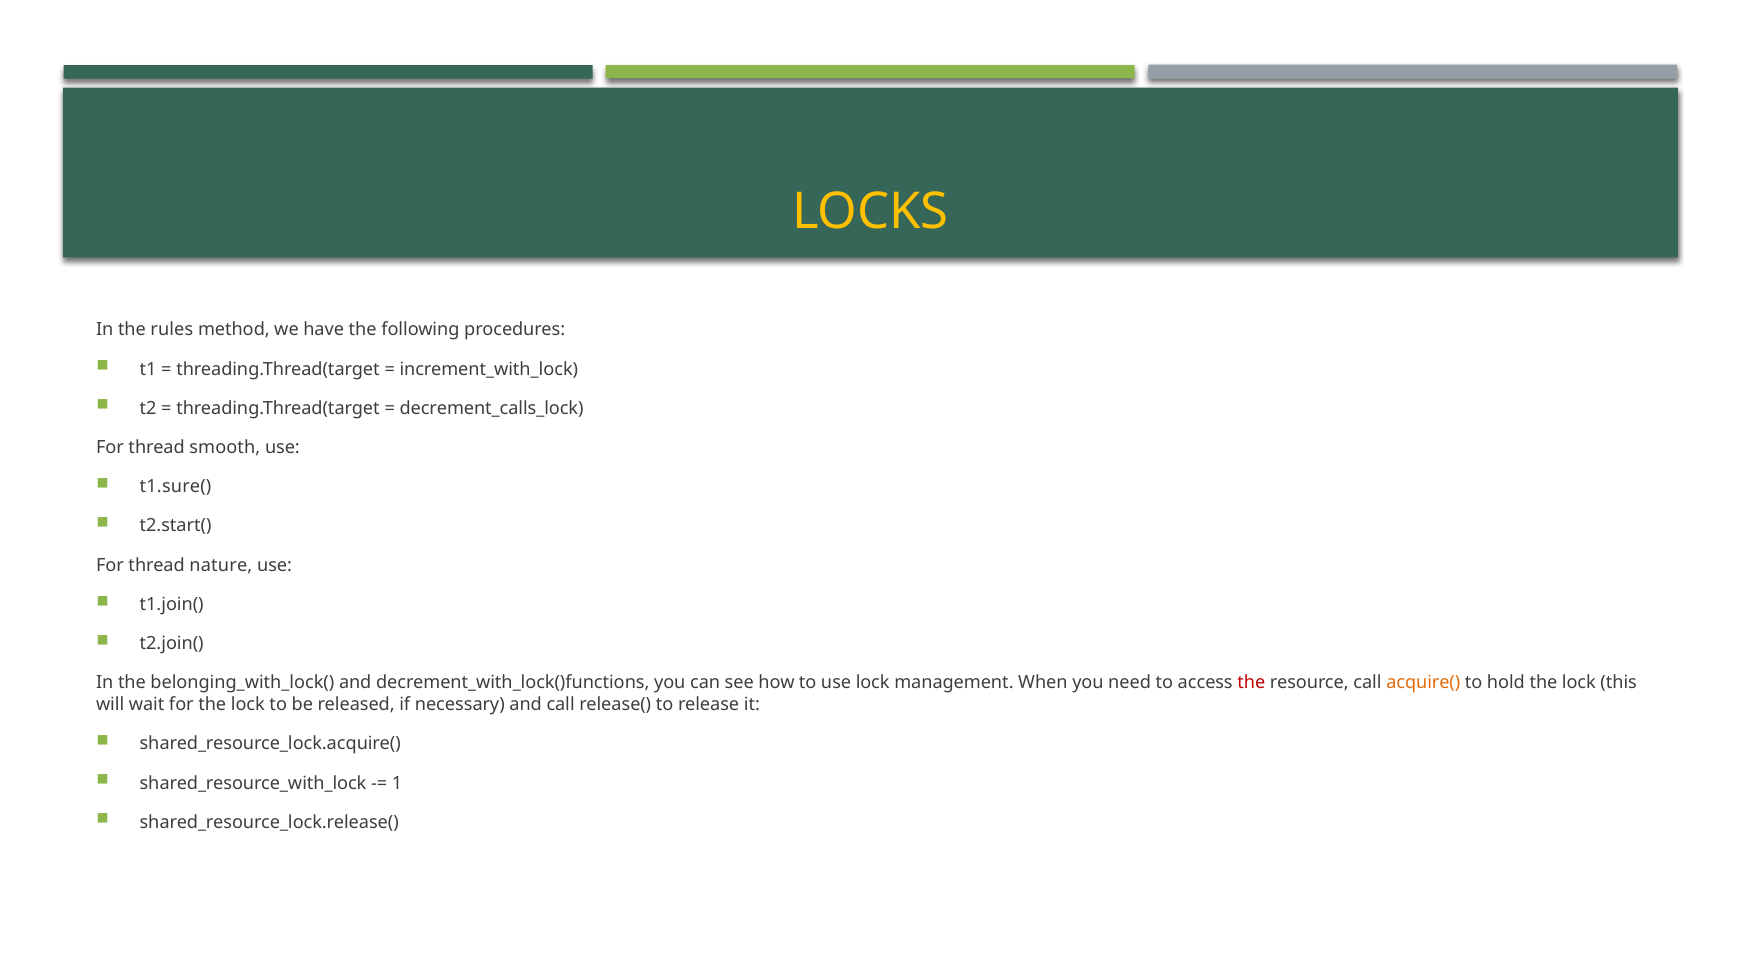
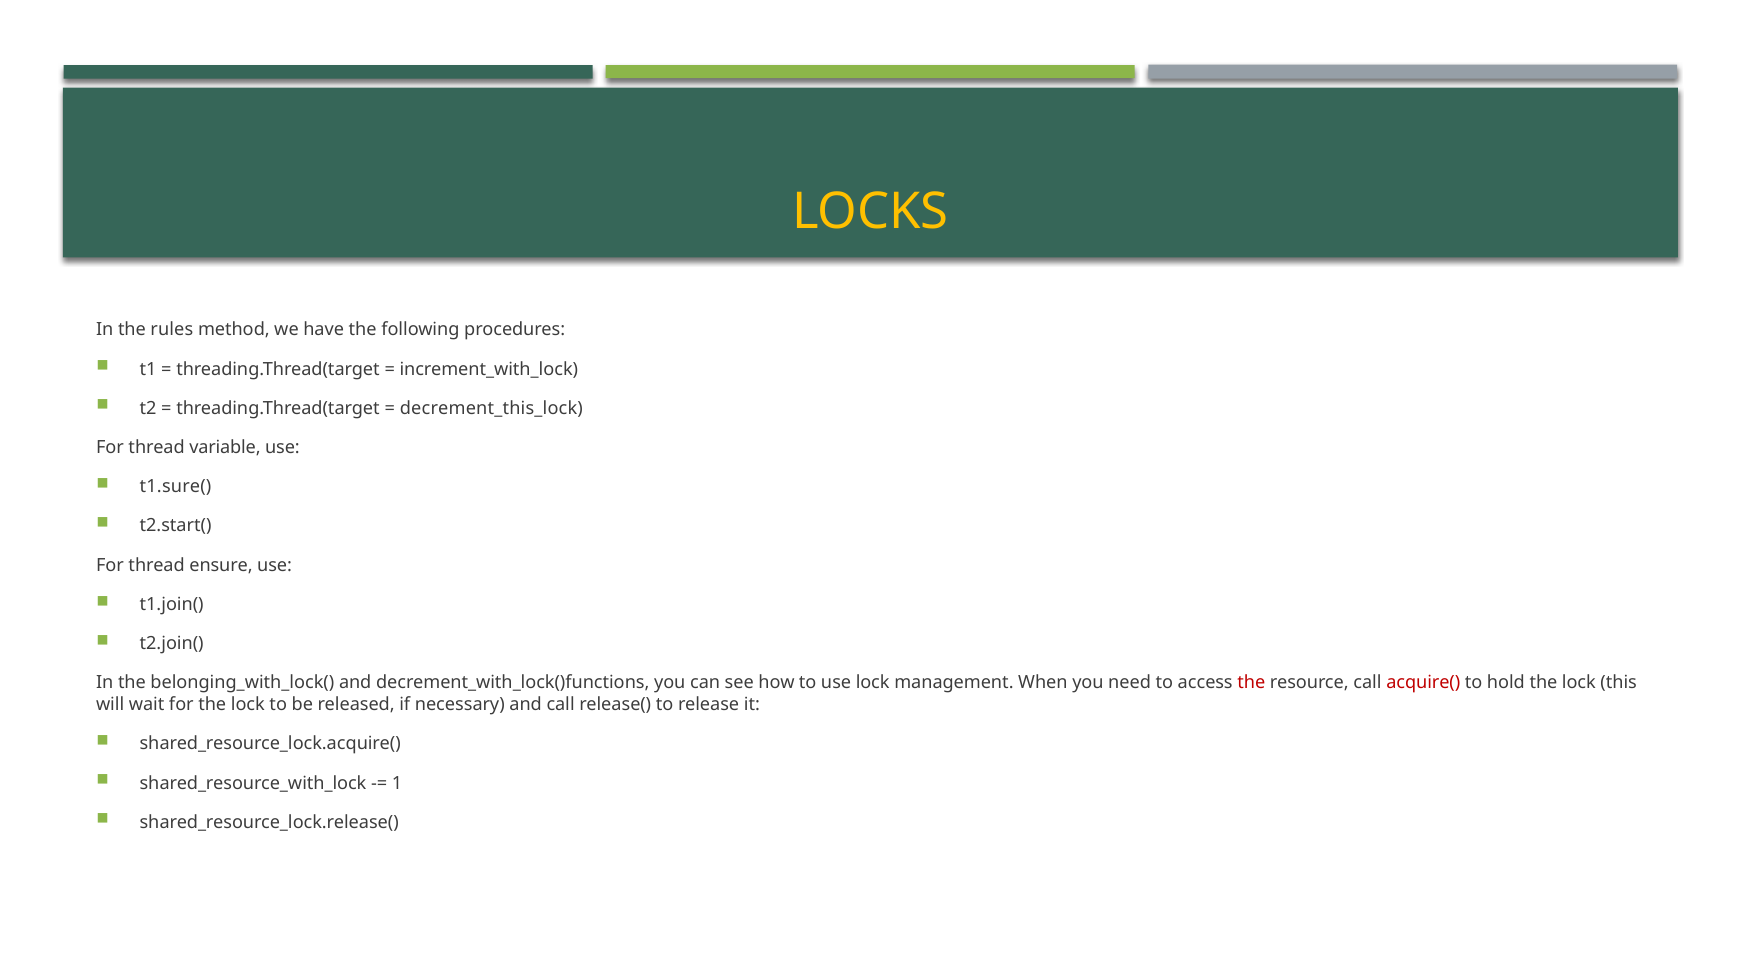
decrement_calls_lock: decrement_calls_lock -> decrement_this_lock
smooth: smooth -> variable
nature: nature -> ensure
acquire( colour: orange -> red
